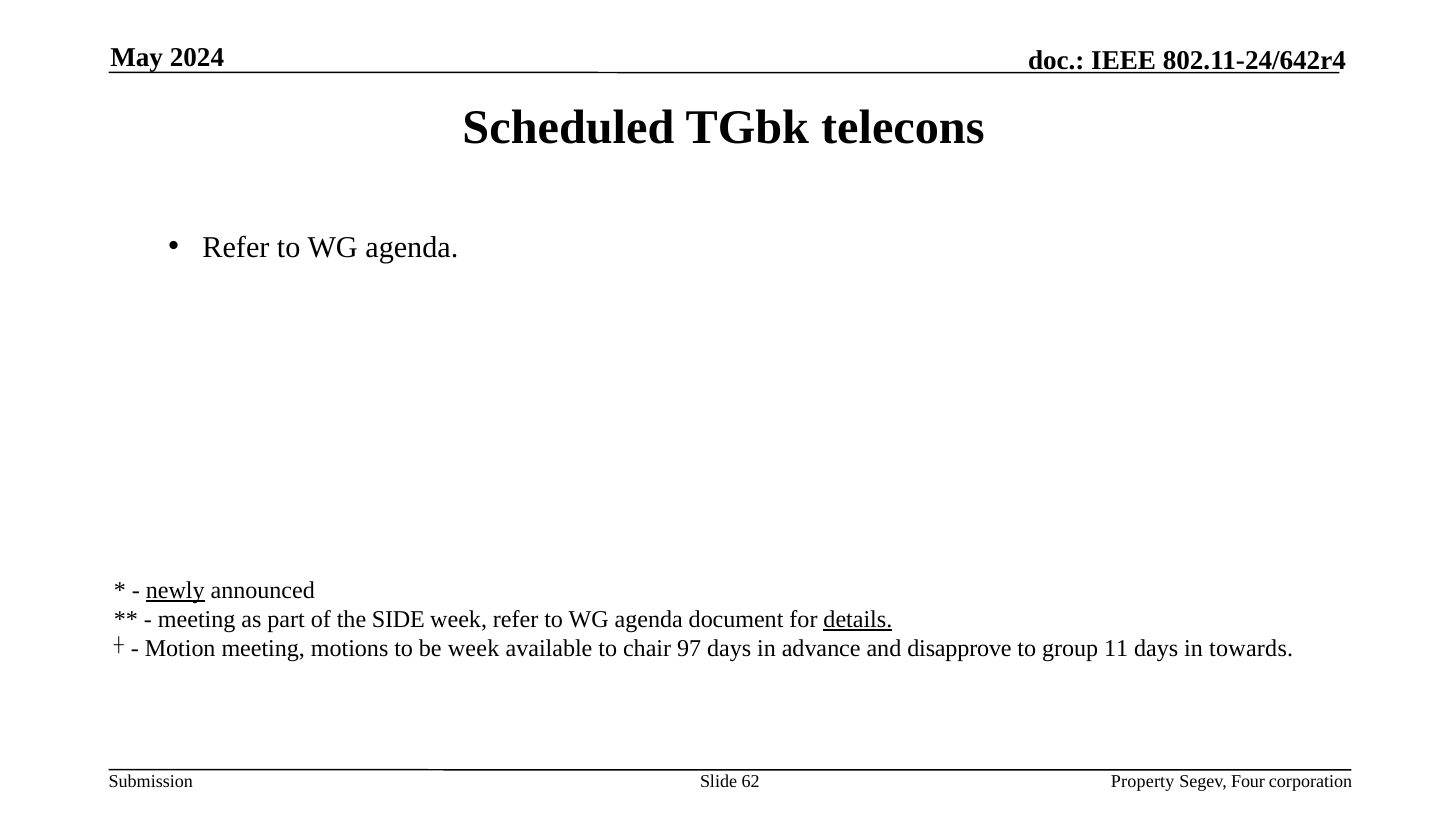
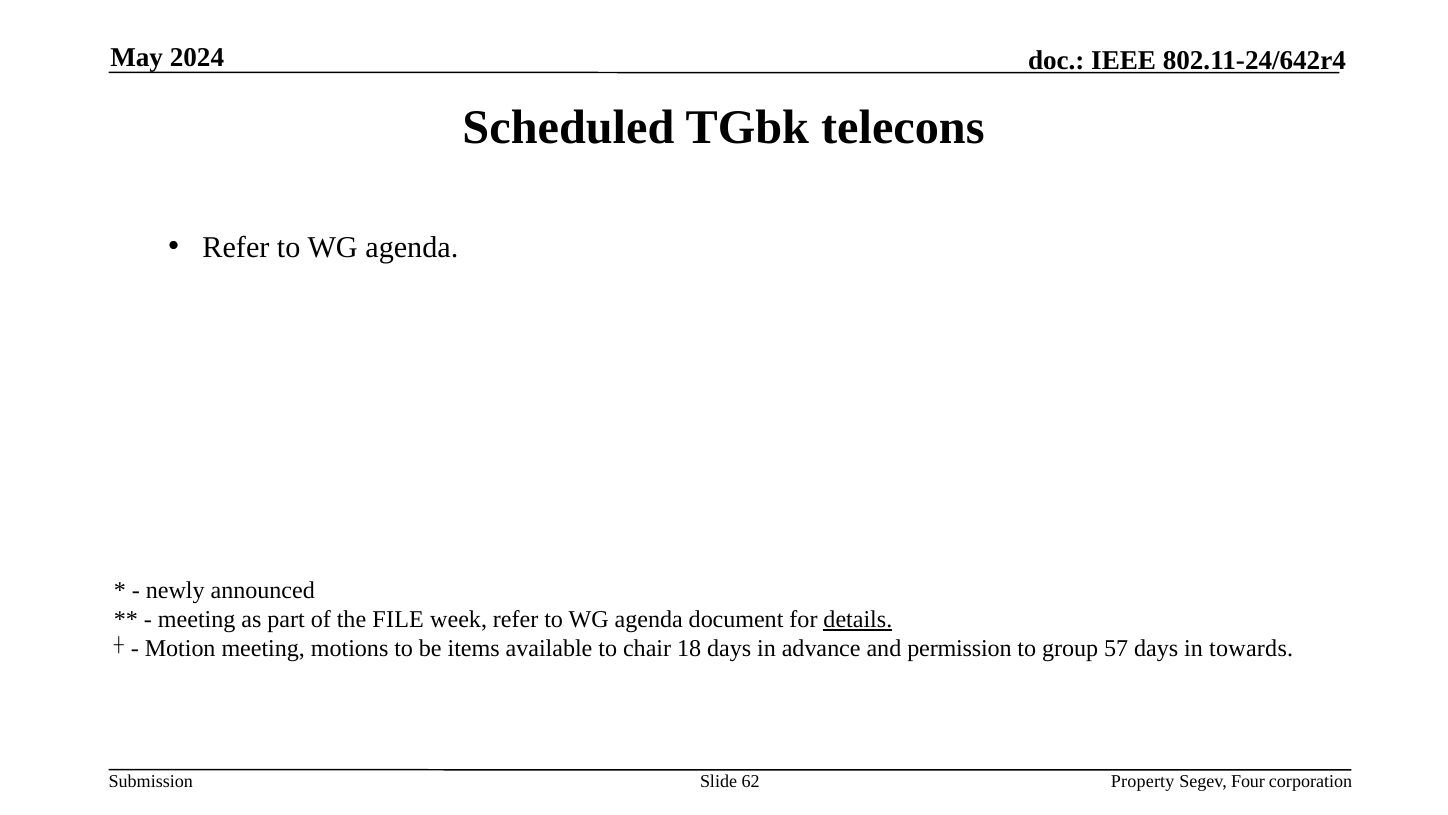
newly underline: present -> none
SIDE: SIDE -> FILE
be week: week -> items
97: 97 -> 18
disapprove: disapprove -> permission
11: 11 -> 57
